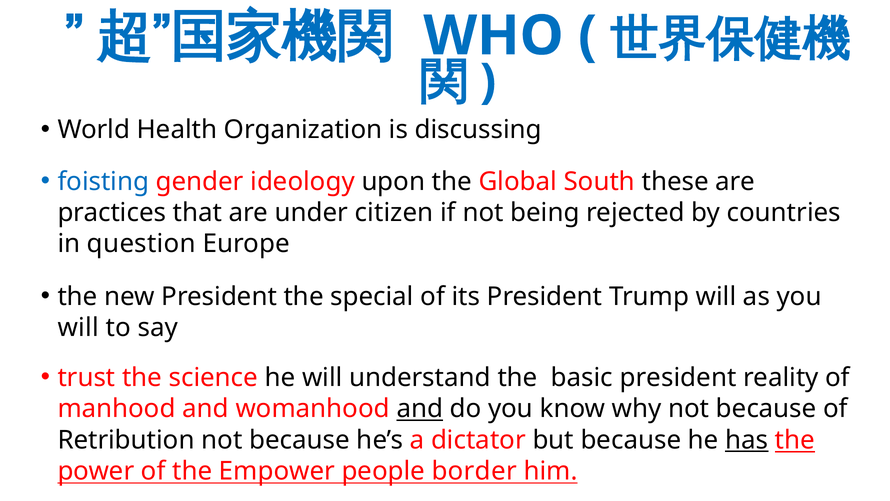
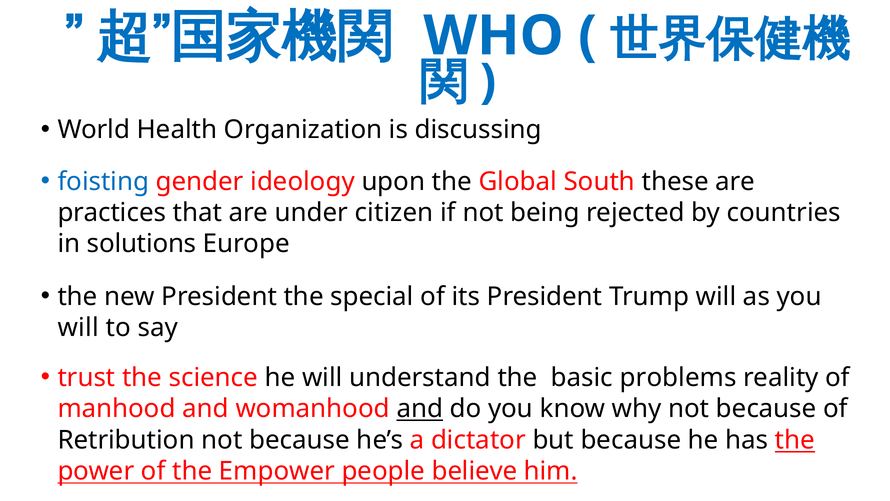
question: question -> solutions
basic president: president -> problems
has underline: present -> none
border: border -> believe
